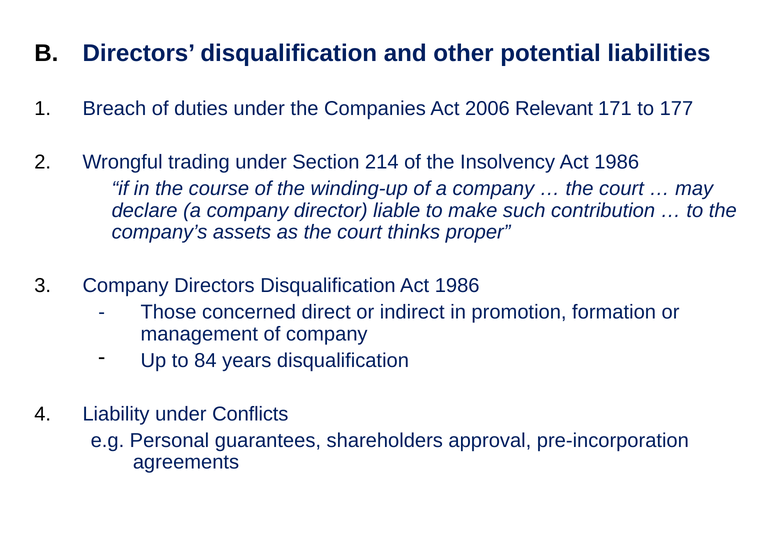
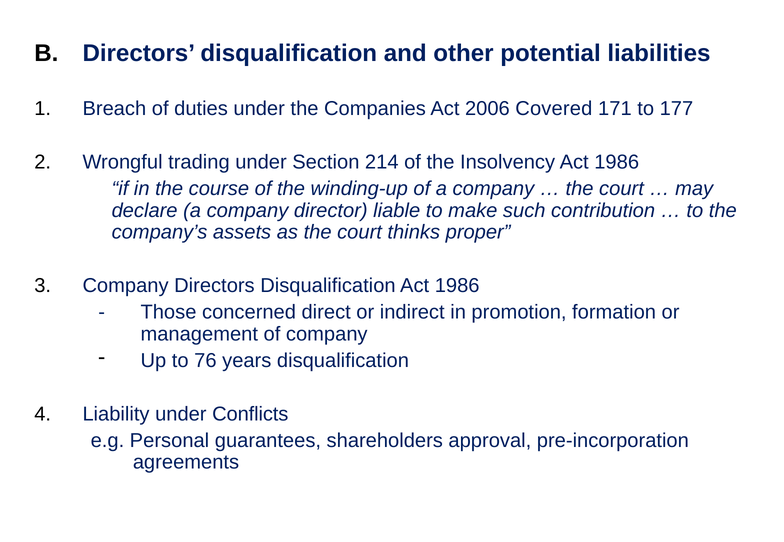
Relevant: Relevant -> Covered
84: 84 -> 76
